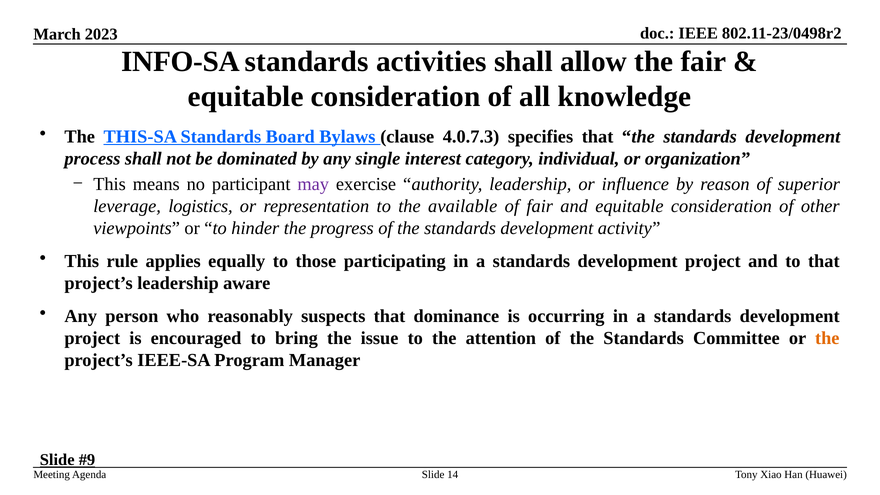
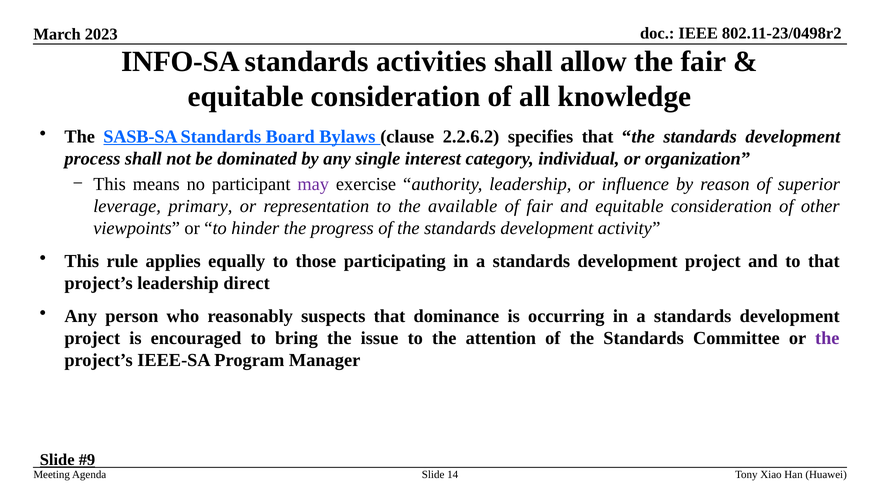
THIS-SA: THIS-SA -> SASB-SA
4.0.7.3: 4.0.7.3 -> 2.2.6.2
logistics: logistics -> primary
aware: aware -> direct
the at (827, 338) colour: orange -> purple
